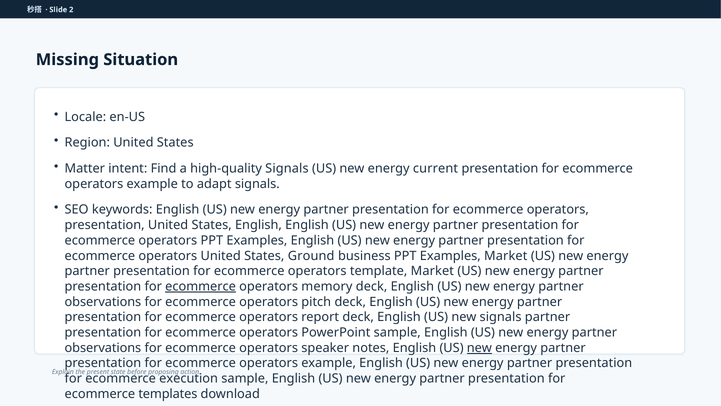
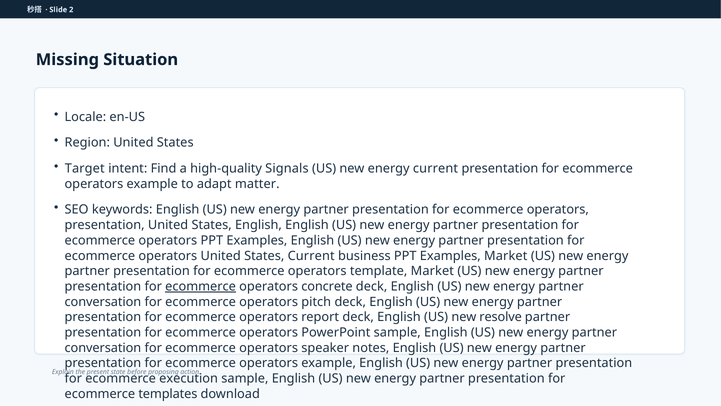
Matter: Matter -> Target
adapt signals: signals -> matter
States Ground: Ground -> Current
memory: memory -> concrete
observations at (103, 302): observations -> conversation
new signals: signals -> resolve
observations at (103, 348): observations -> conversation
new at (479, 348) underline: present -> none
